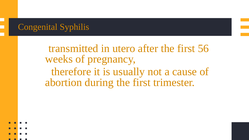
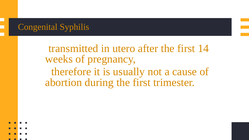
56: 56 -> 14
